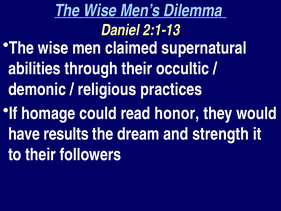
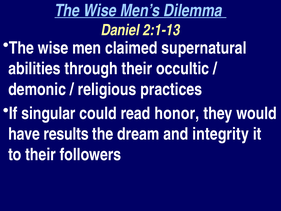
homage: homage -> singular
strength: strength -> integrity
